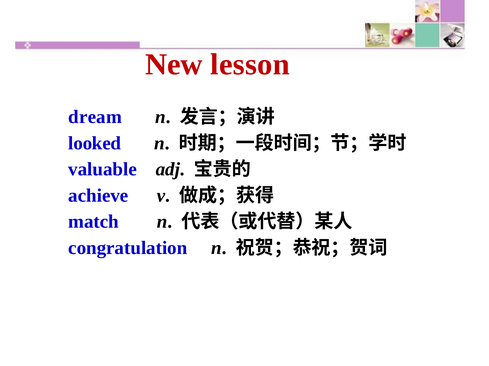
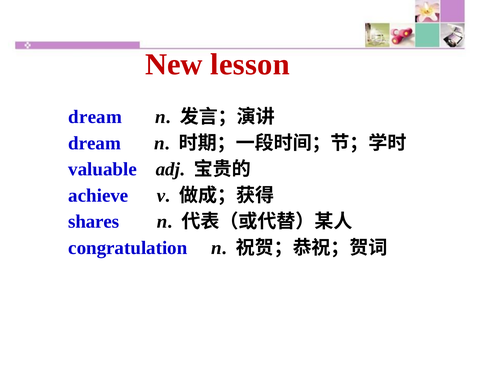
looked at (95, 143): looked -> dream
match: match -> shares
